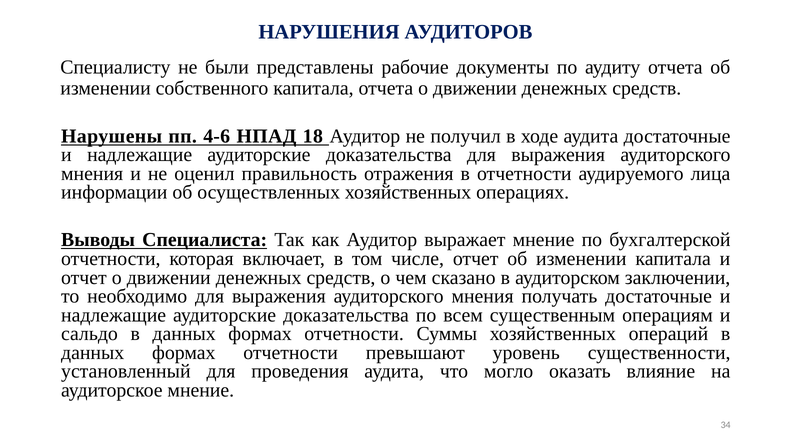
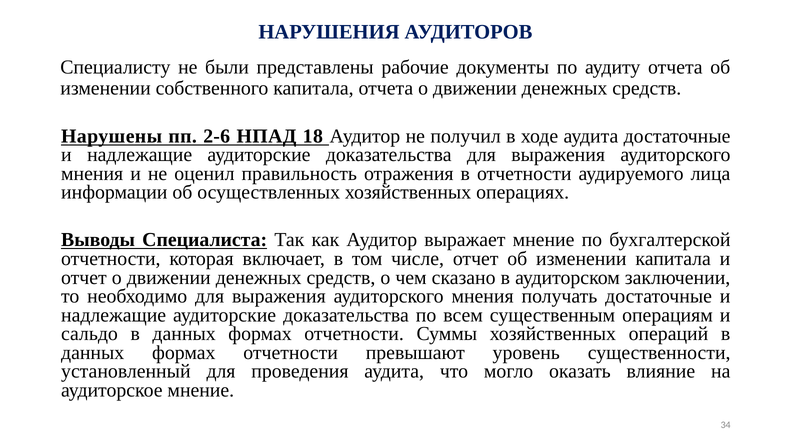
4-6: 4-6 -> 2-6
